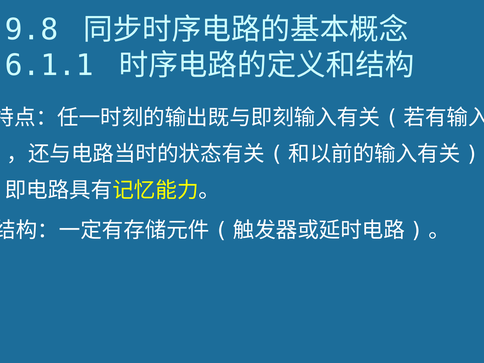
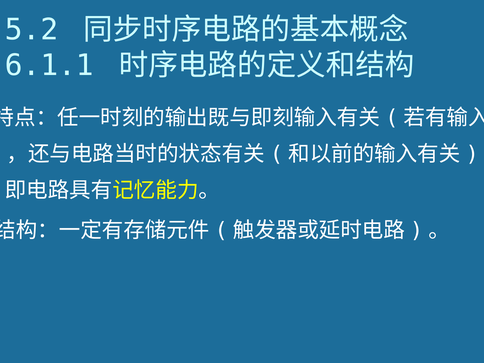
9.8: 9.8 -> 5.2
